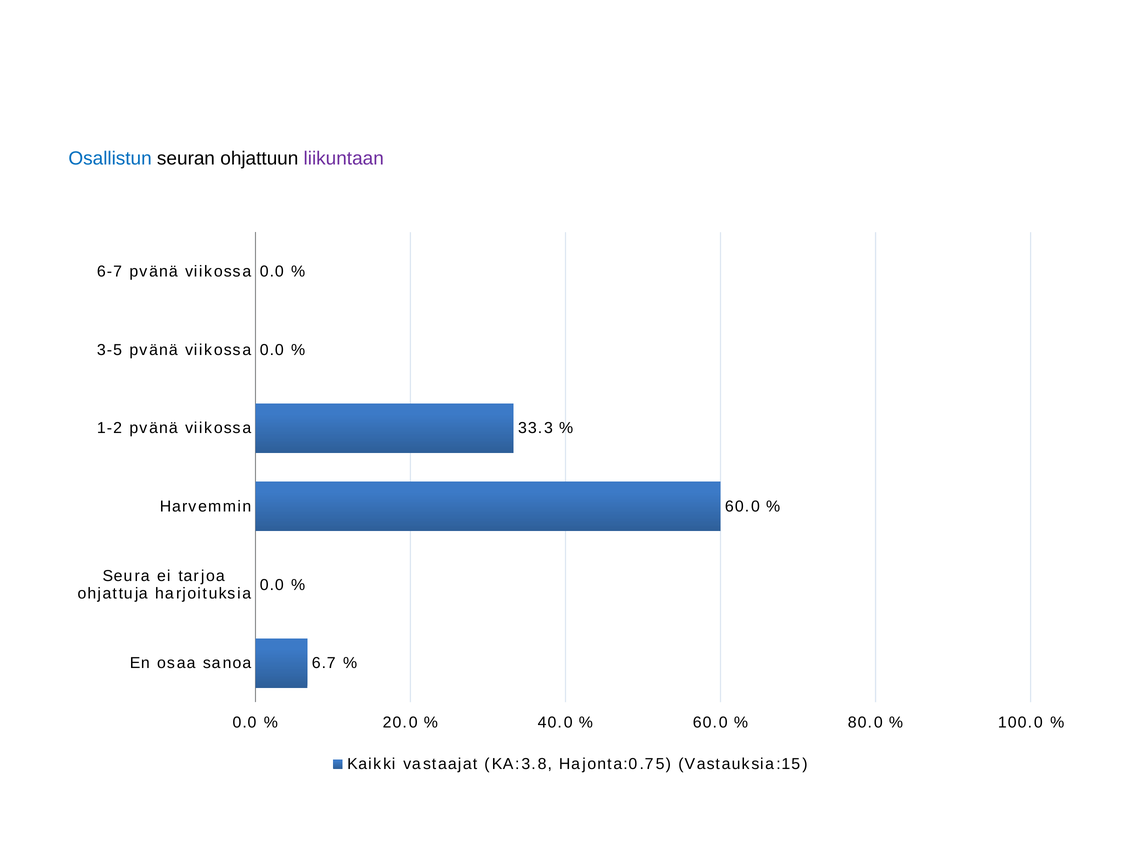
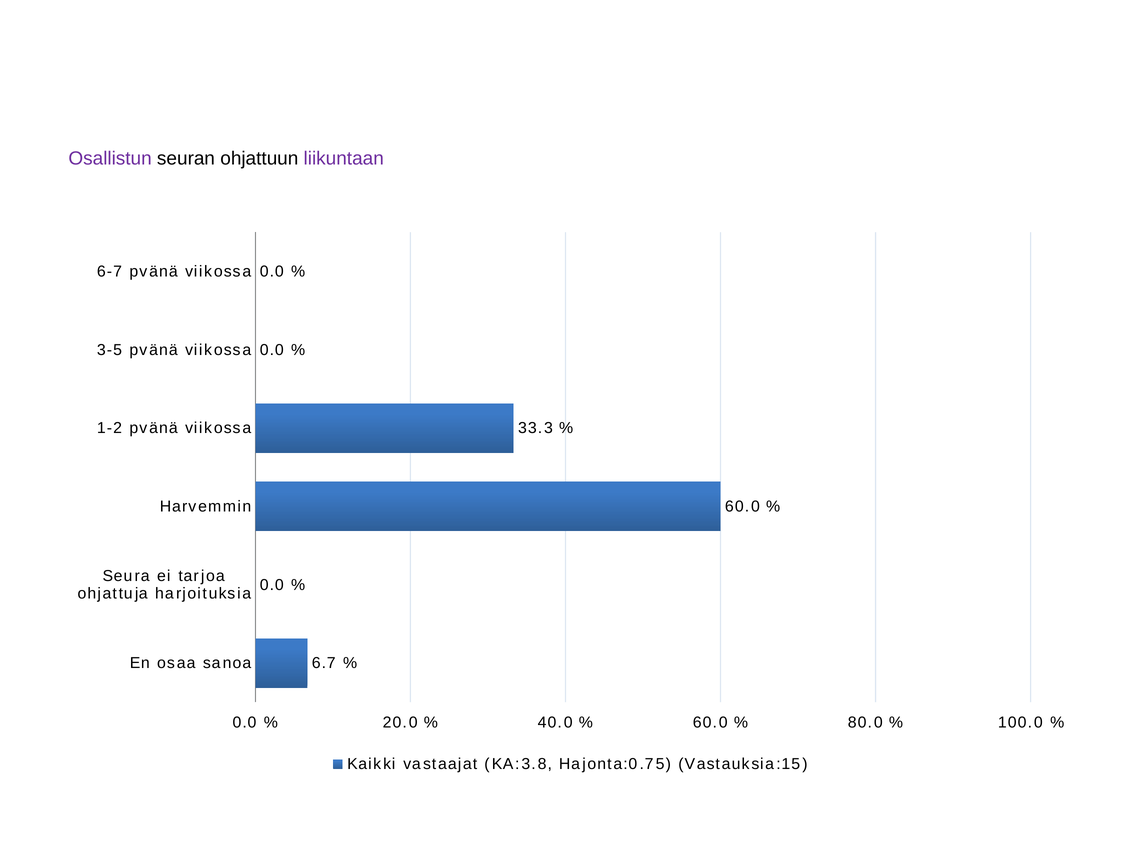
Osallistun colour: blue -> purple
